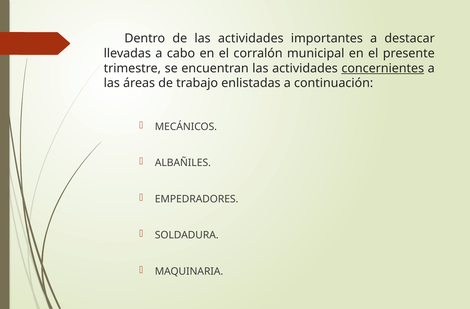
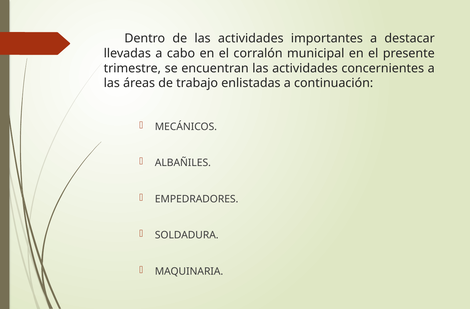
concernientes underline: present -> none
